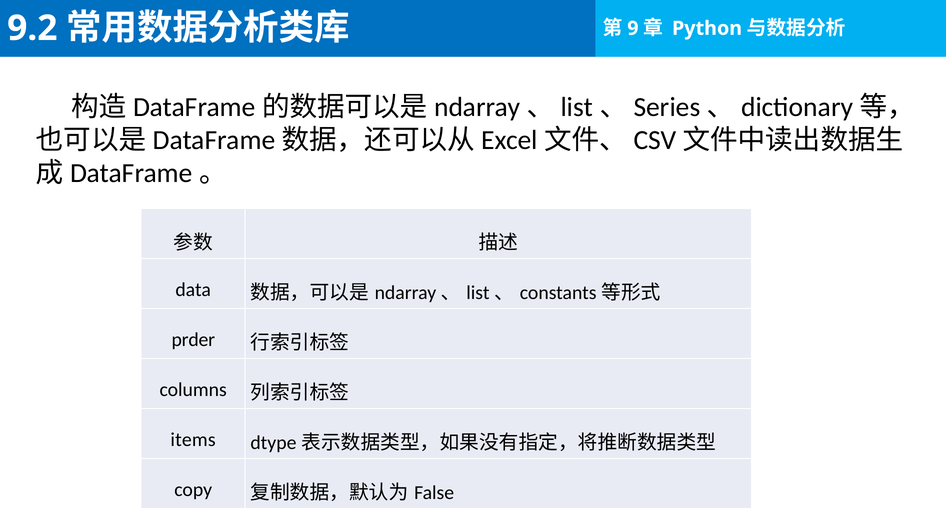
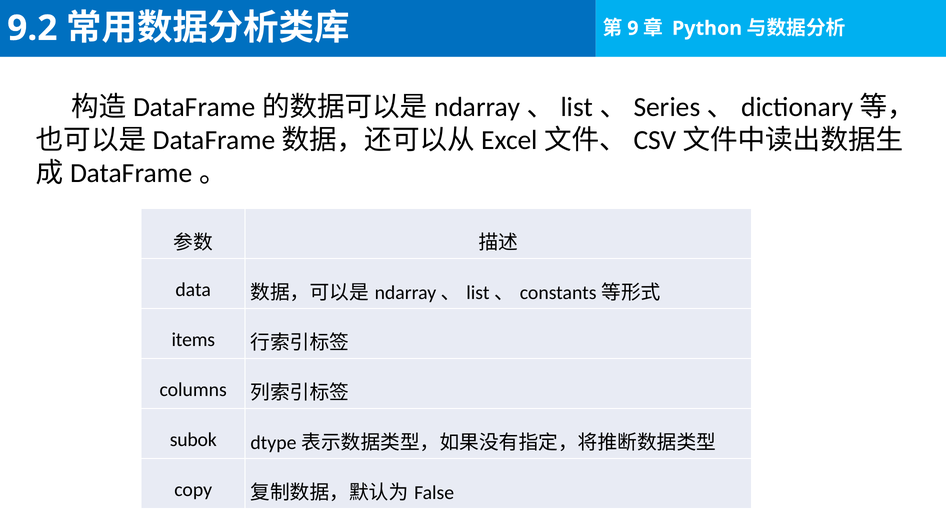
prder: prder -> items
items: items -> subok
